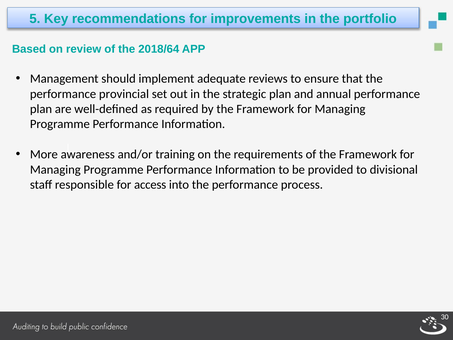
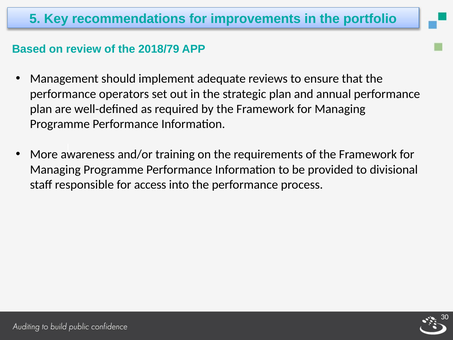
2018/64: 2018/64 -> 2018/79
provincial: provincial -> operators
